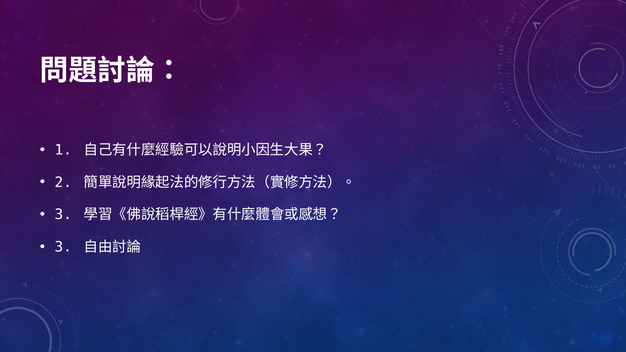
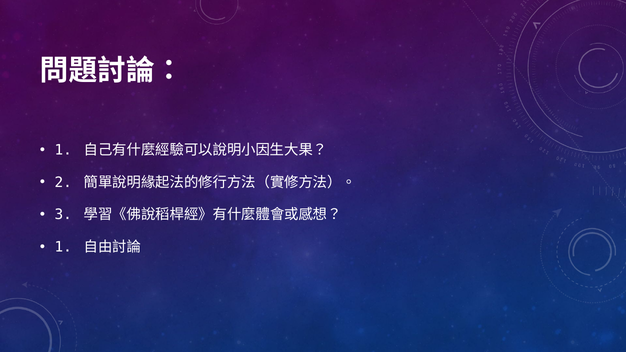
3 at (63, 247): 3 -> 1
